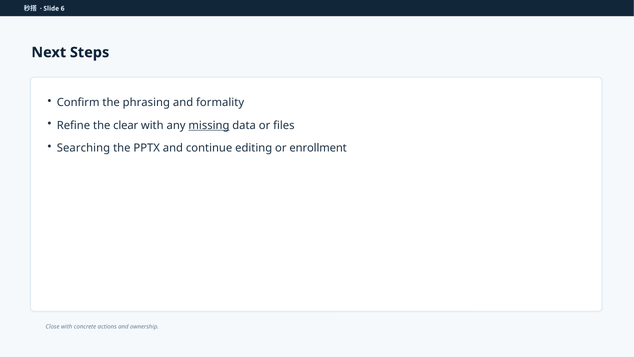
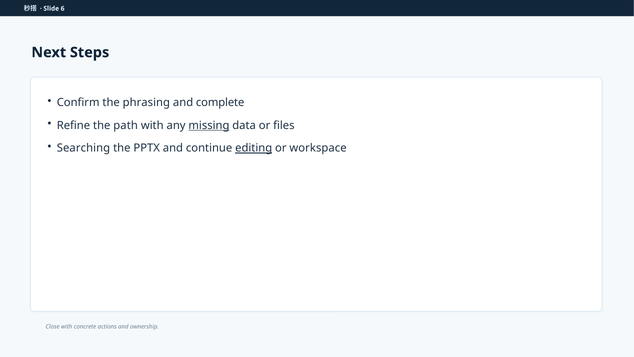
formality: formality -> complete
clear: clear -> path
editing underline: none -> present
enrollment: enrollment -> workspace
